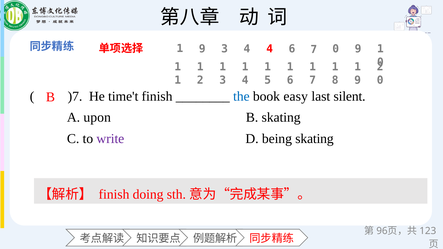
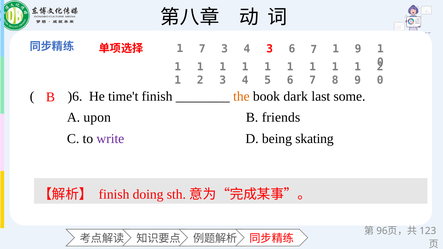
9 at (202, 49): 9 -> 7
4 4: 4 -> 3
6 7 0: 0 -> 1
)7: )7 -> )6
the colour: blue -> orange
easy: easy -> dark
silent: silent -> some
B skating: skating -> friends
